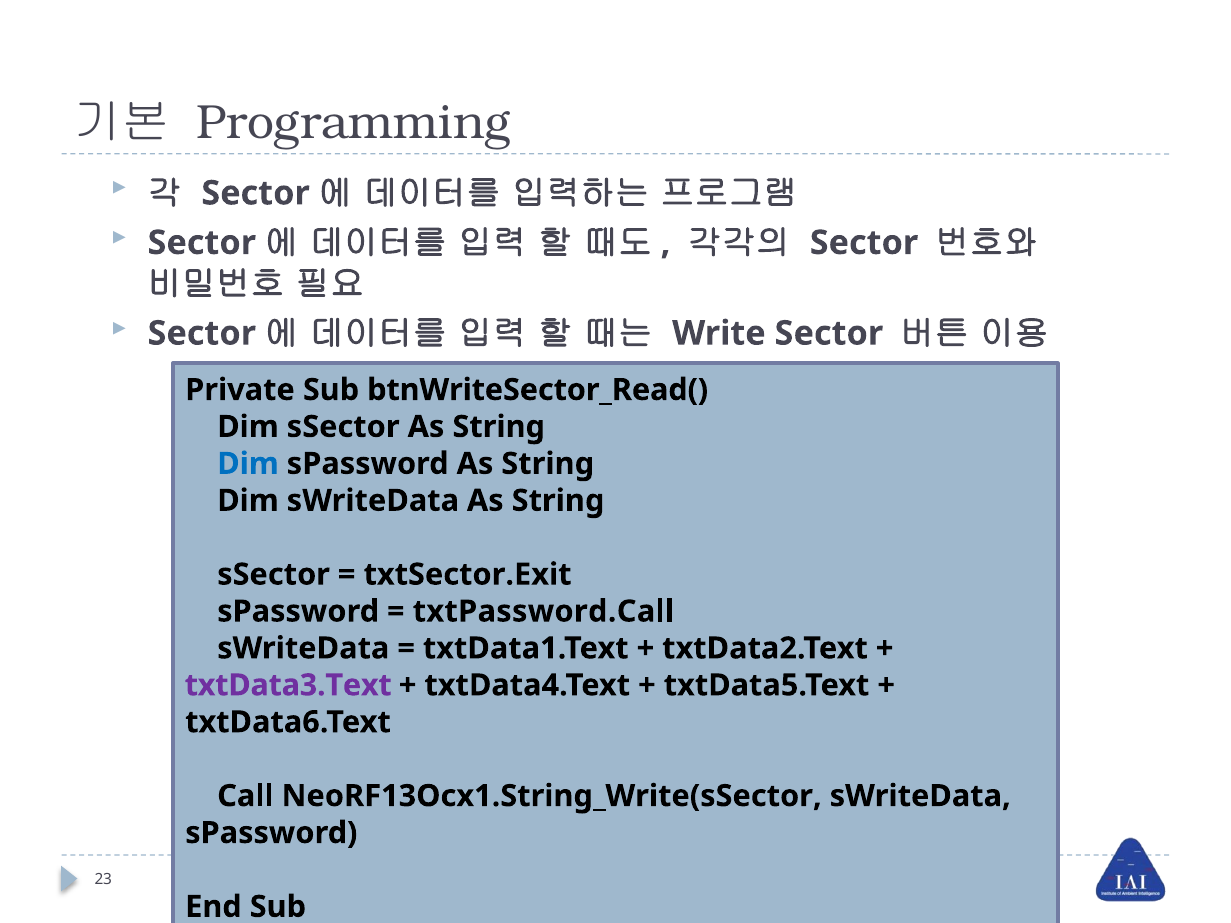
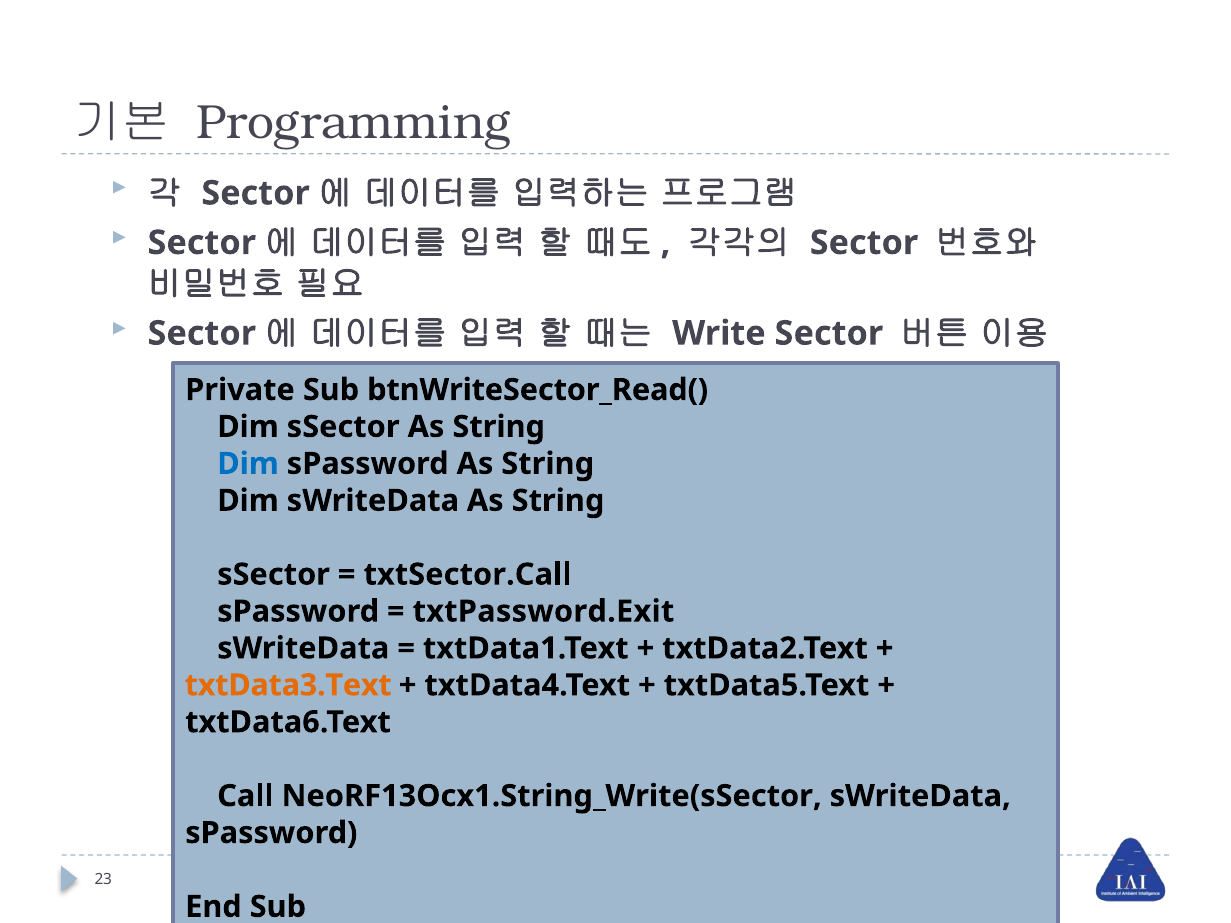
txtSector.Exit: txtSector.Exit -> txtSector.Call
txtPassword.Call: txtPassword.Call -> txtPassword.Exit
txtData3.Text colour: purple -> orange
